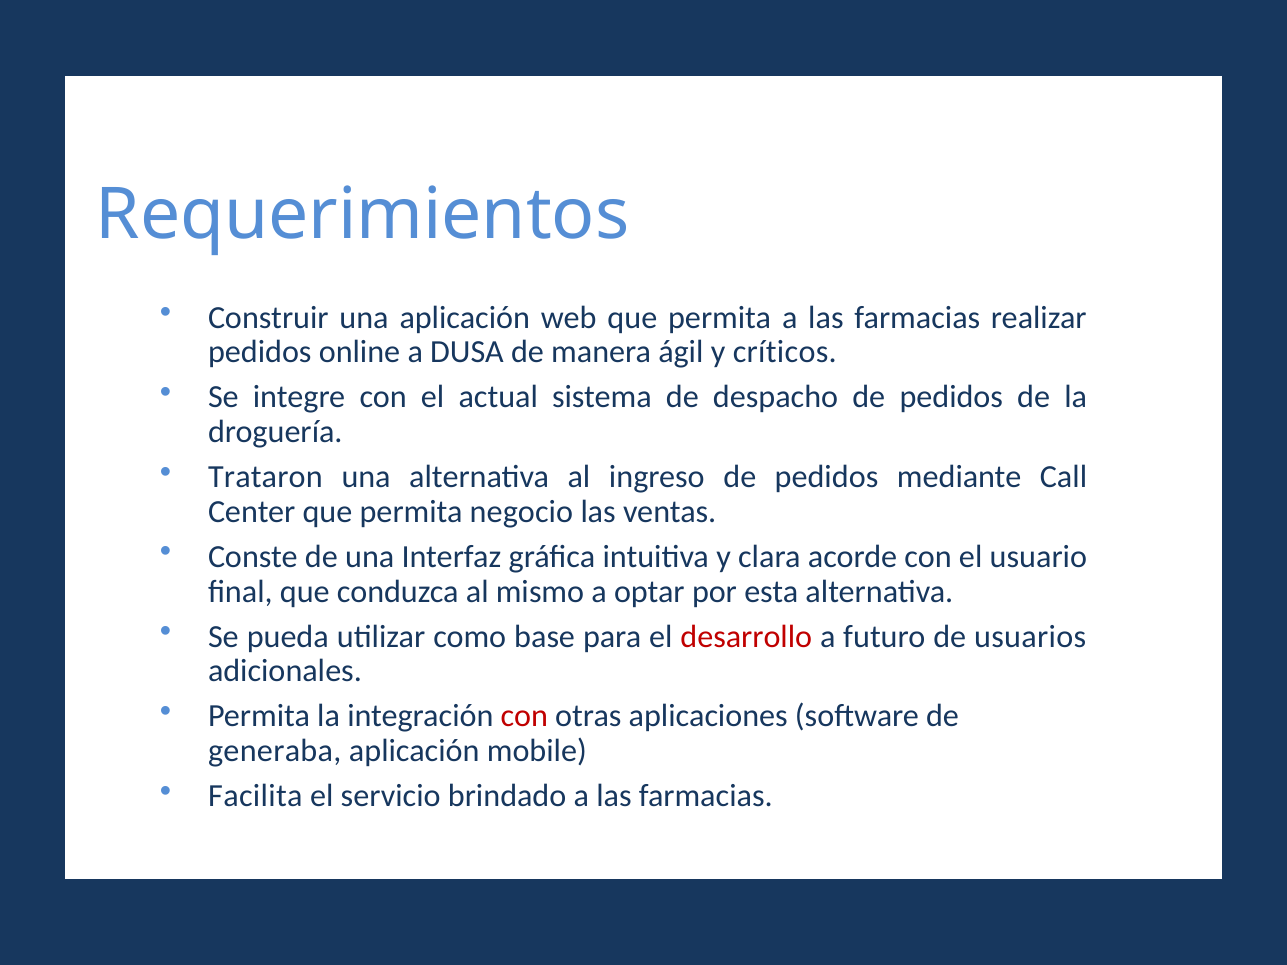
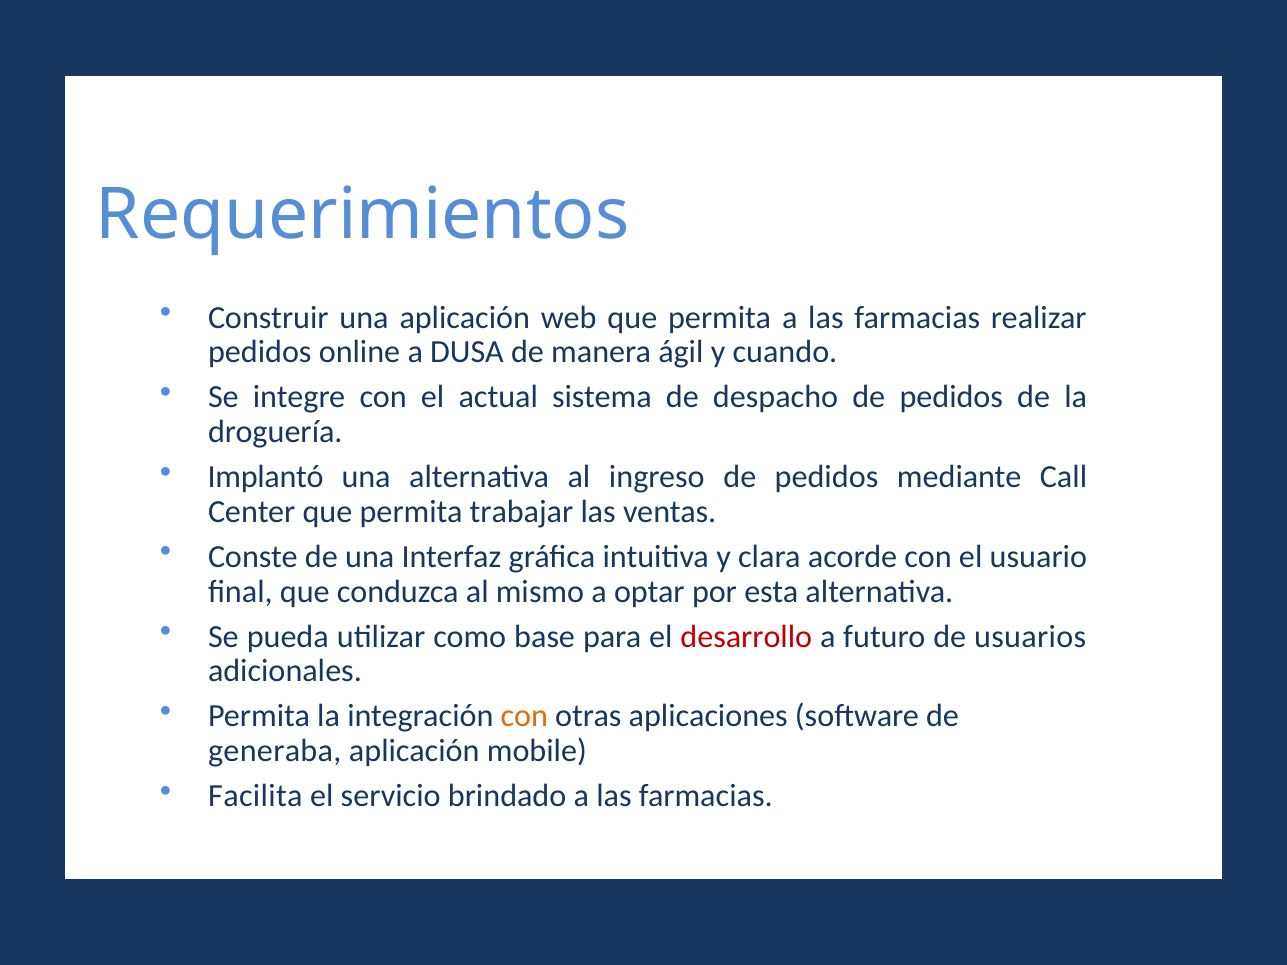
críticos: críticos -> cuando
Trataron: Trataron -> Implantó
negocio: negocio -> trabajar
con at (524, 717) colour: red -> orange
